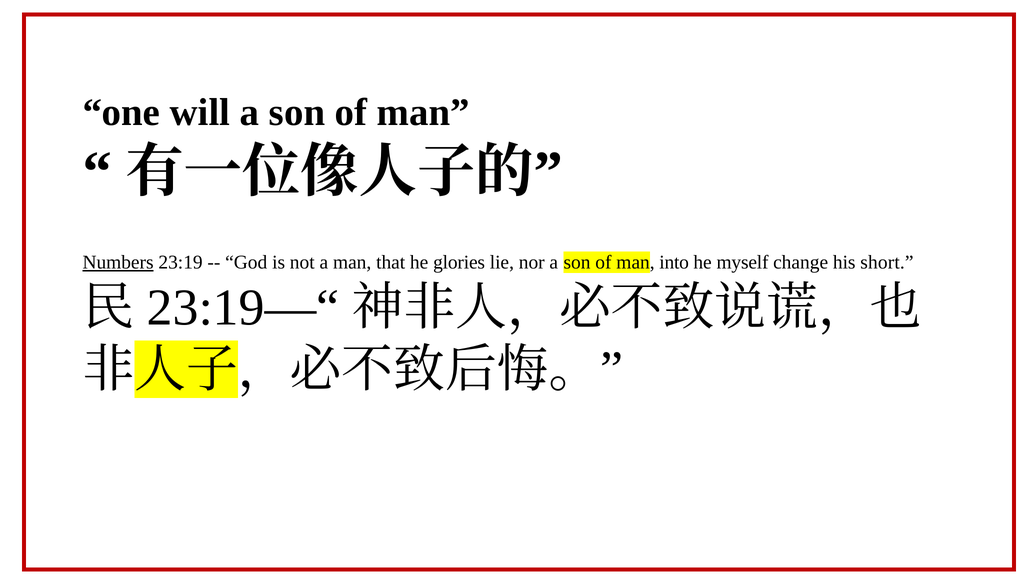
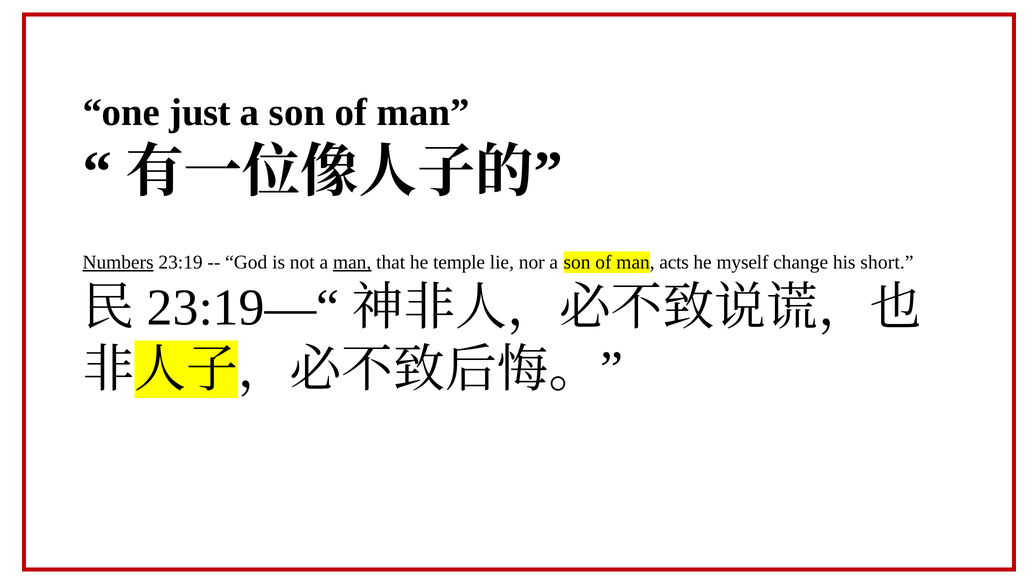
will: will -> just
man at (352, 262) underline: none -> present
glories: glories -> temple
into: into -> acts
